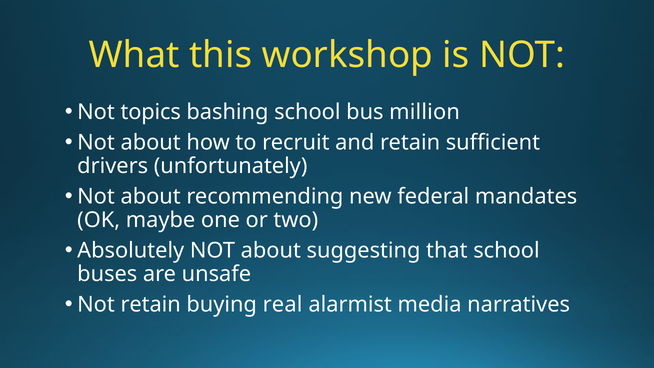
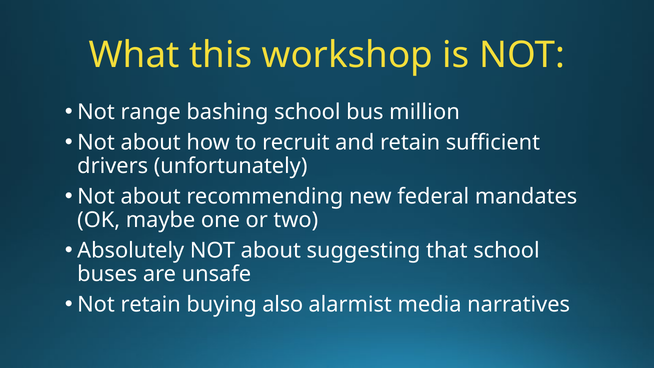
topics: topics -> range
real: real -> also
